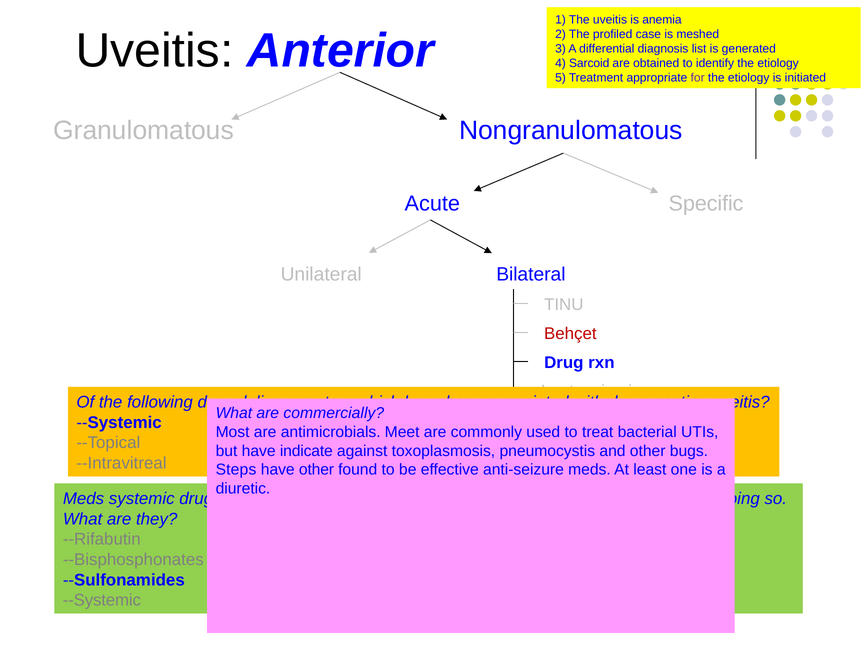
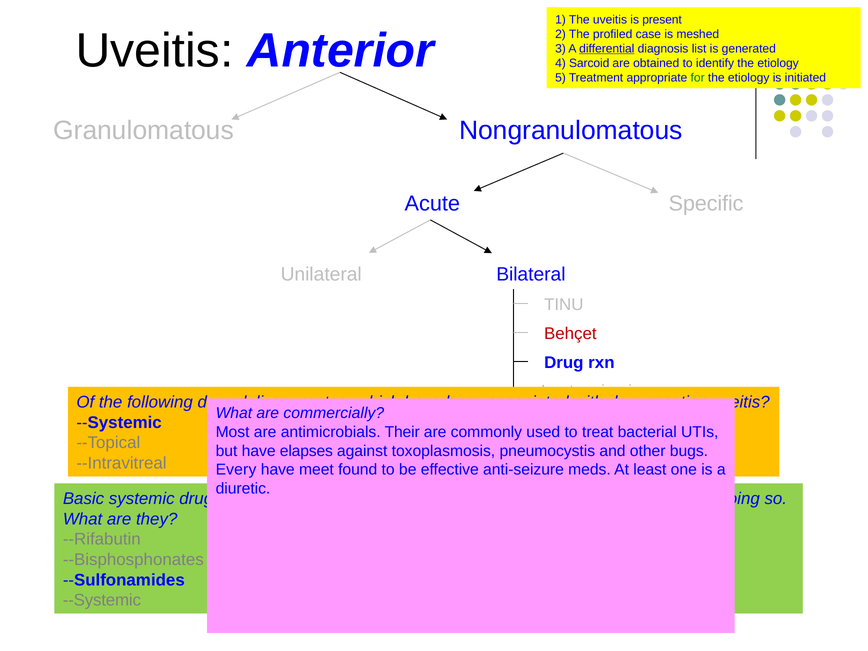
anemia: anemia -> present
differential underline: none -> present
for at (698, 78) colour: purple -> green
Meet: Meet -> Their
indicate: indicate -> elapses
Steps: Steps -> Every
have other: other -> meet
Meds at (84, 499): Meds -> Basic
